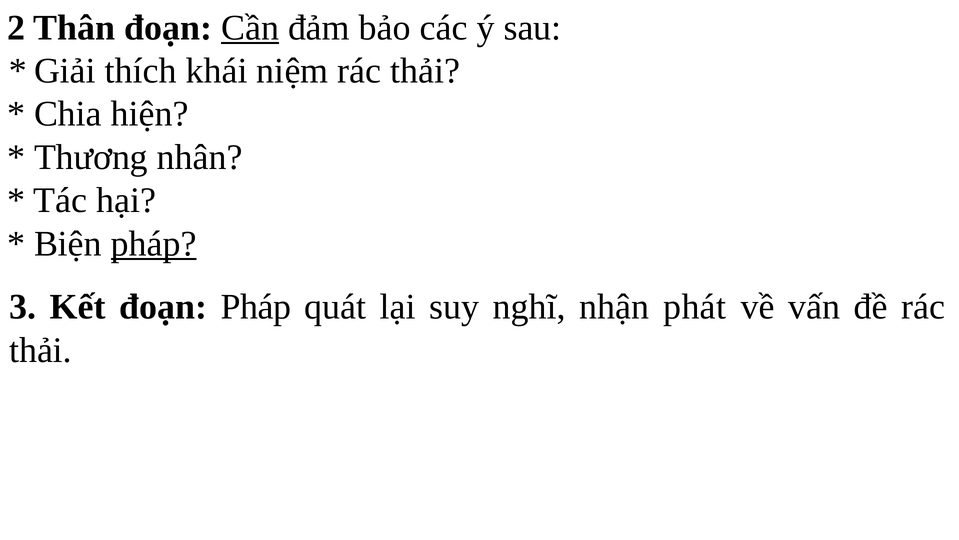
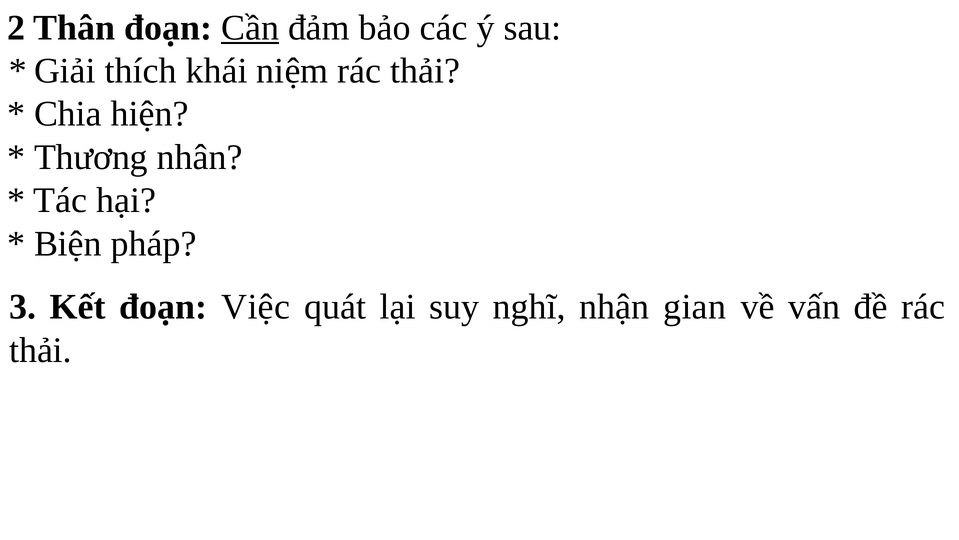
pháp at (154, 243) underline: present -> none
đoạn Pháp: Pháp -> Việc
phát: phát -> gian
